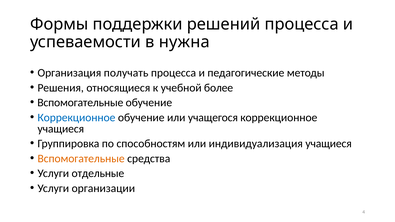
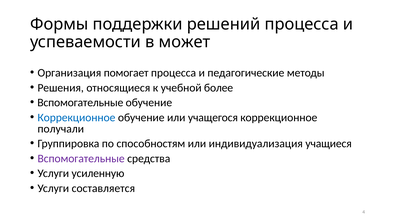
нужна: нужна -> может
получать: получать -> помогает
учащиеся at (61, 129): учащиеся -> получали
Вспомогательные at (81, 159) colour: orange -> purple
отдельные: отдельные -> усиленную
организации: организации -> составляется
